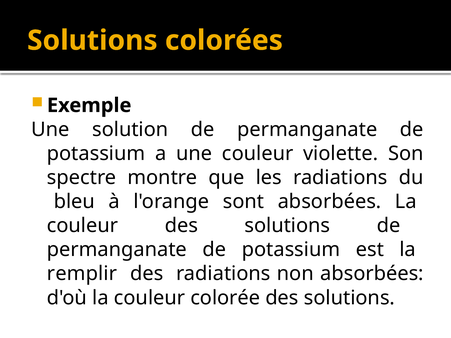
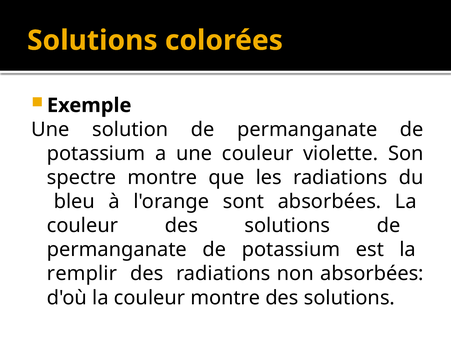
couleur colorée: colorée -> montre
